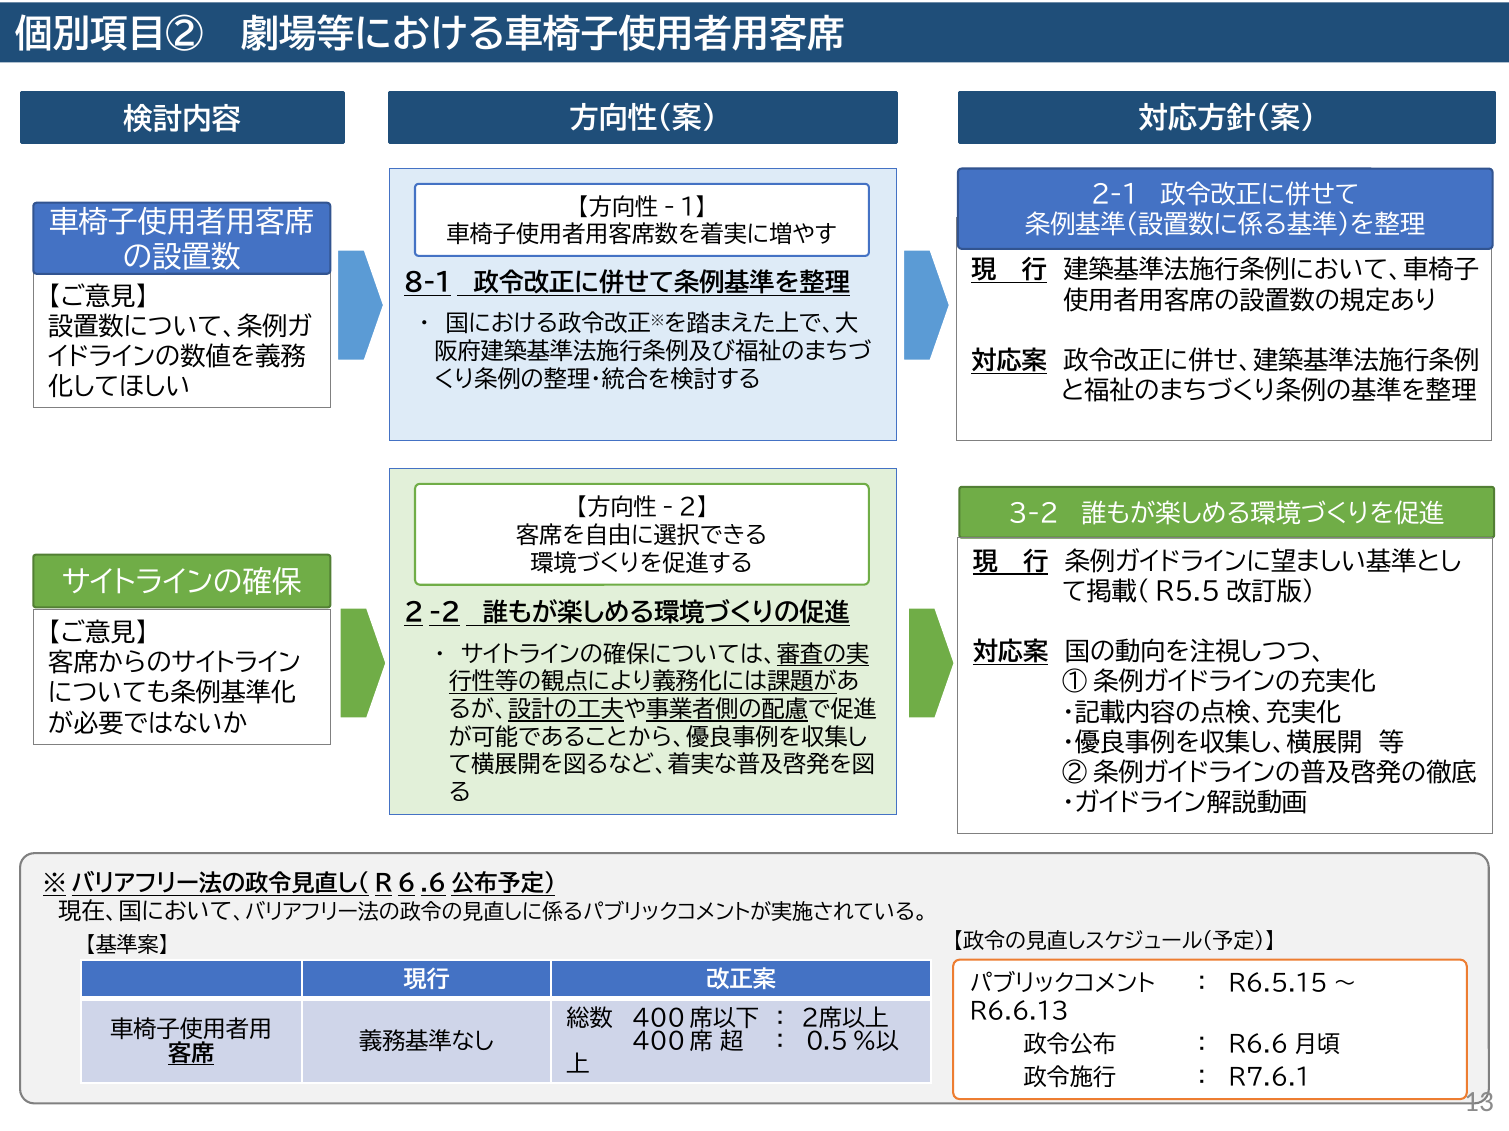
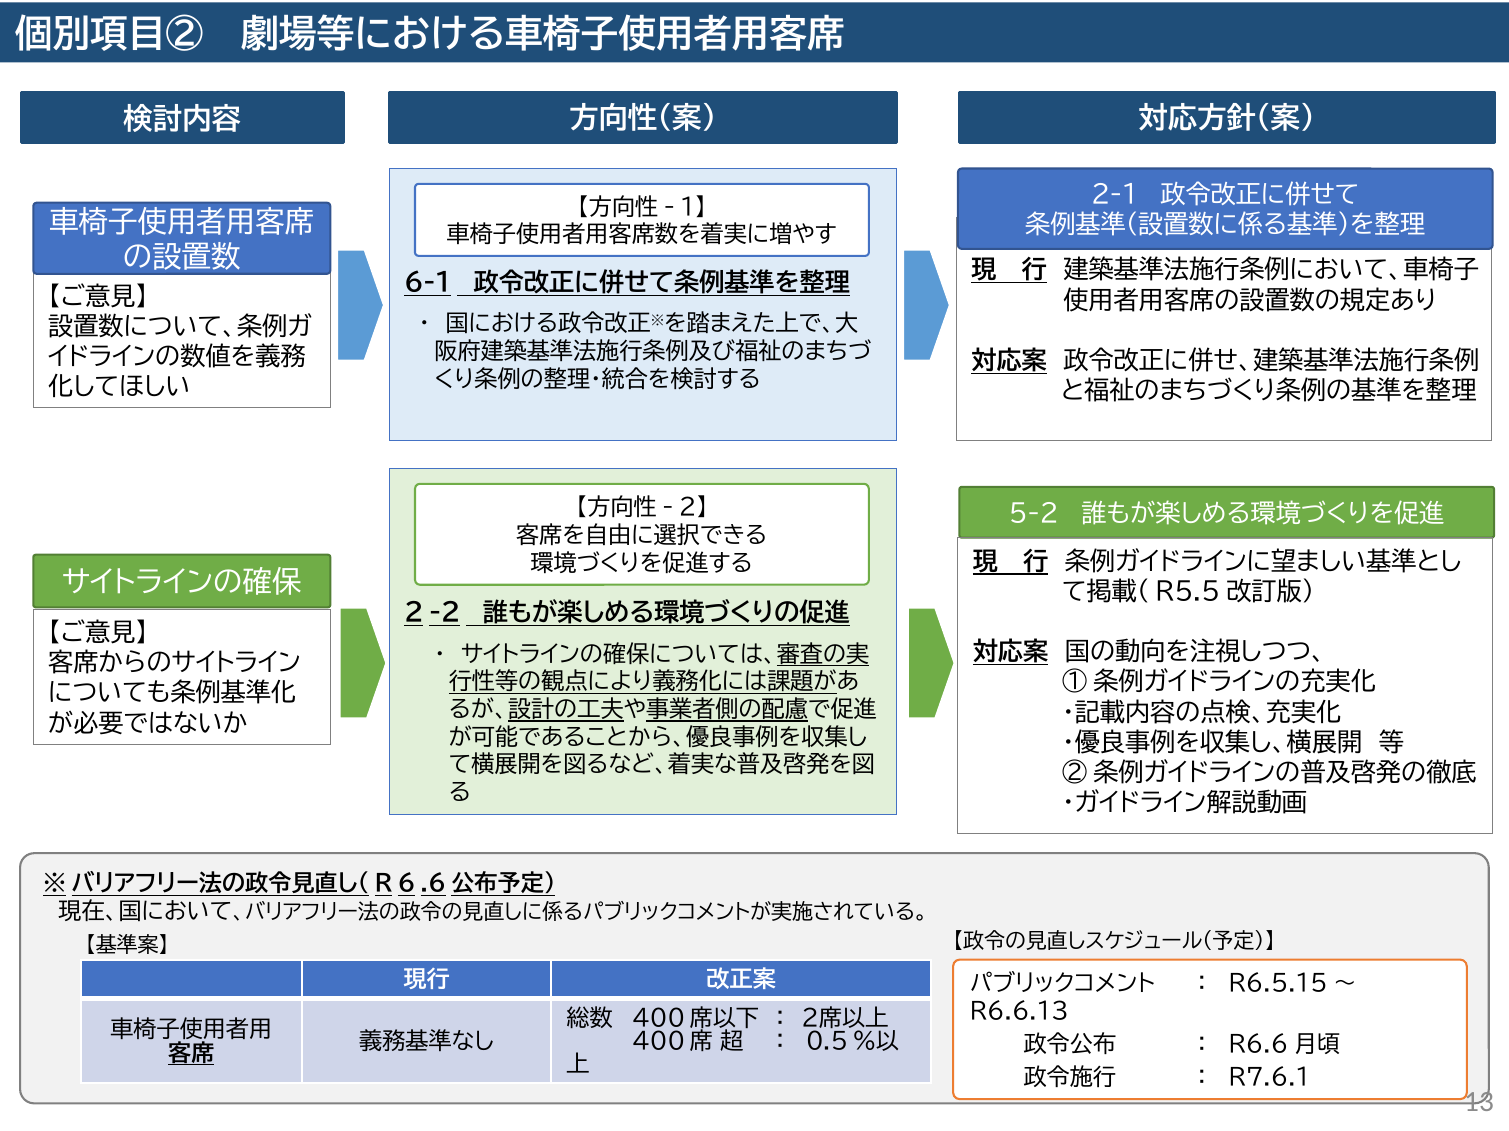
8-1: 8-1 -> 6-1
3-2: 3-2 -> 5-2
